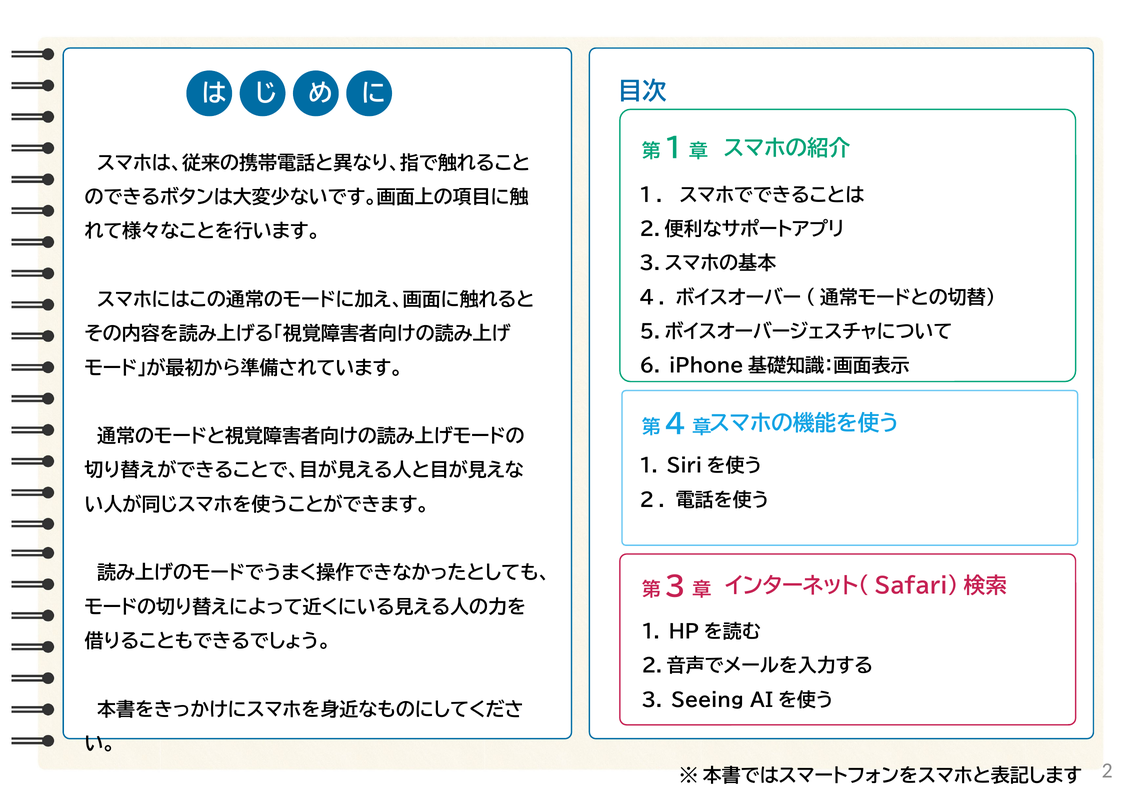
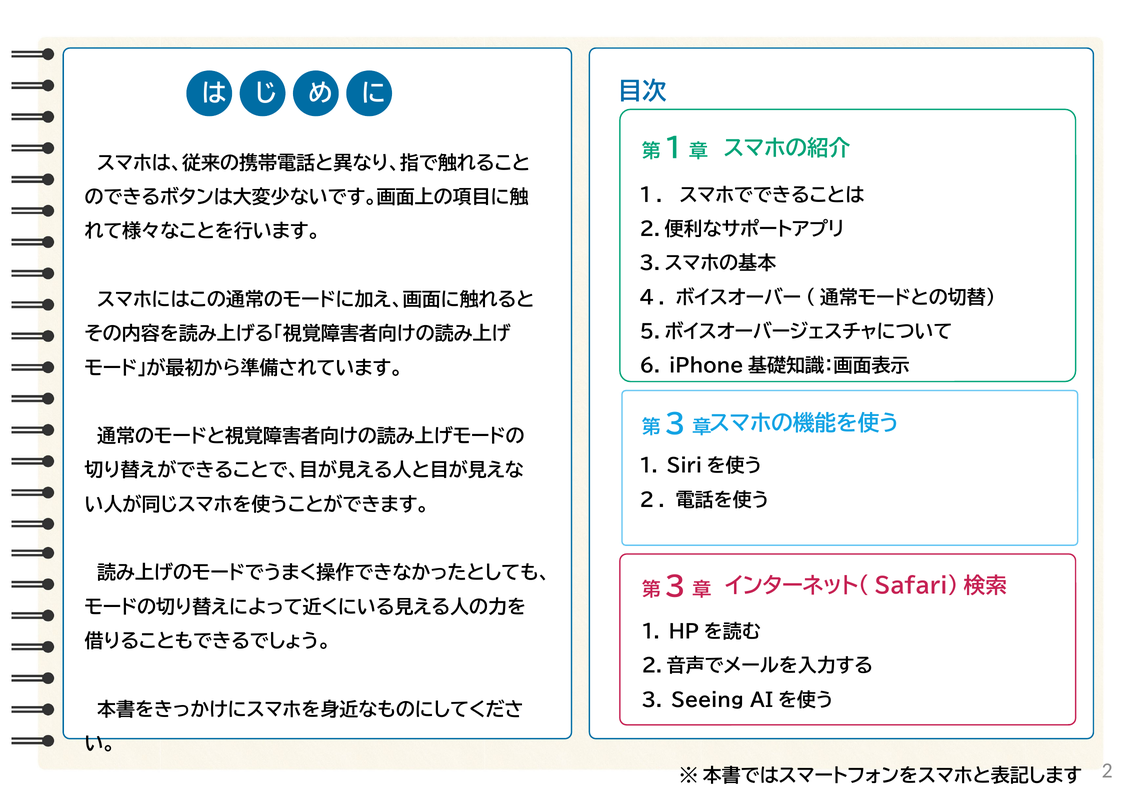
4 at (676, 425): 4 -> 3
